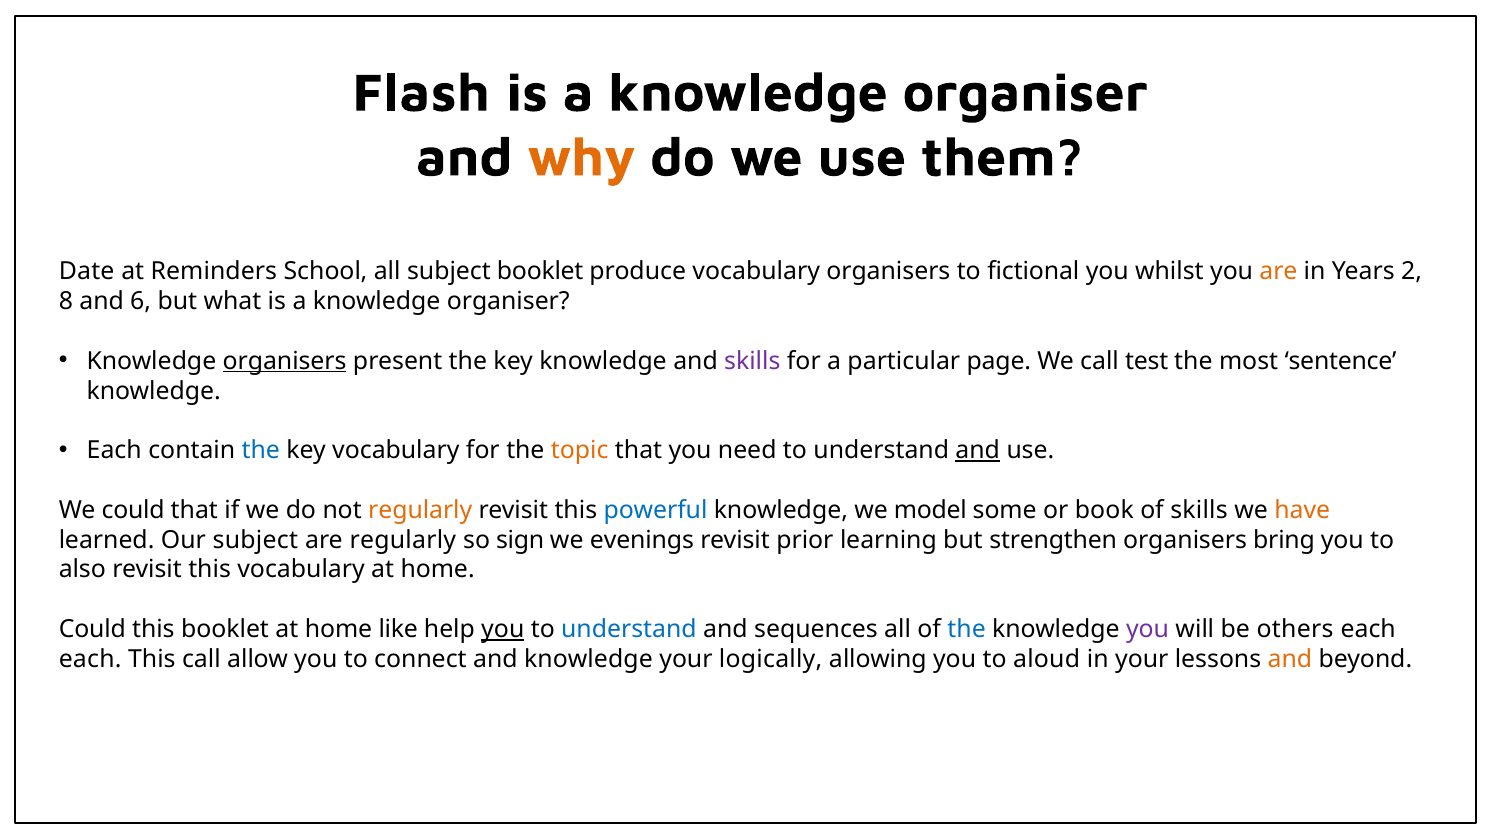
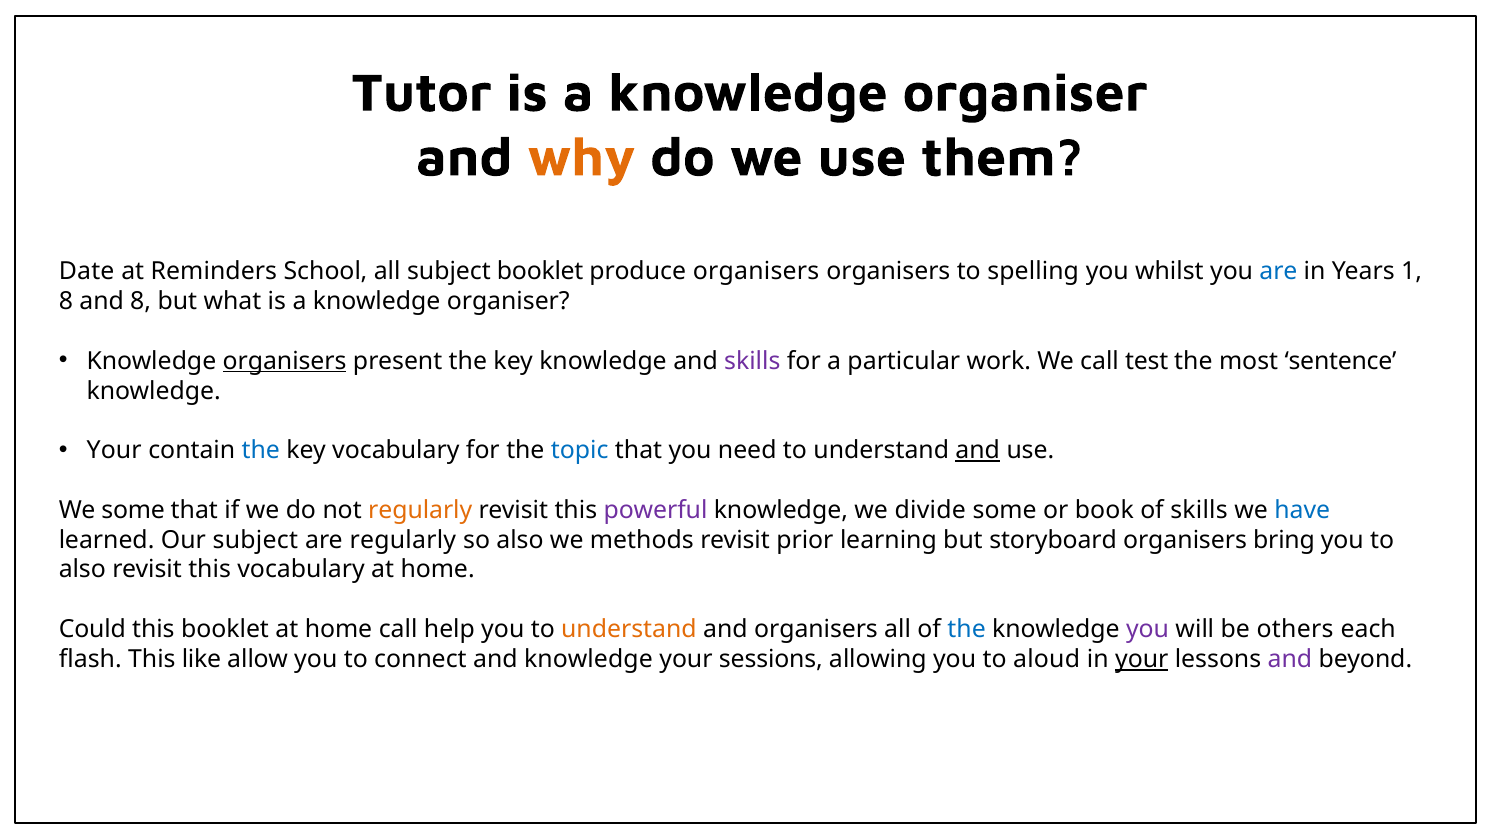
Flash: Flash -> Tutor
produce vocabulary: vocabulary -> organisers
fictional: fictional -> spelling
are at (1278, 271) colour: orange -> blue
2: 2 -> 1
and 6: 6 -> 8
page: page -> work
Each at (114, 450): Each -> Your
topic colour: orange -> blue
We could: could -> some
powerful colour: blue -> purple
model: model -> divide
have colour: orange -> blue
so sign: sign -> also
evenings: evenings -> methods
strengthen: strengthen -> storyboard
home like: like -> call
you at (503, 629) underline: present -> none
understand at (629, 629) colour: blue -> orange
and sequences: sequences -> organisers
each at (90, 659): each -> flash
This call: call -> like
logically: logically -> sessions
your at (1142, 659) underline: none -> present
and at (1290, 659) colour: orange -> purple
